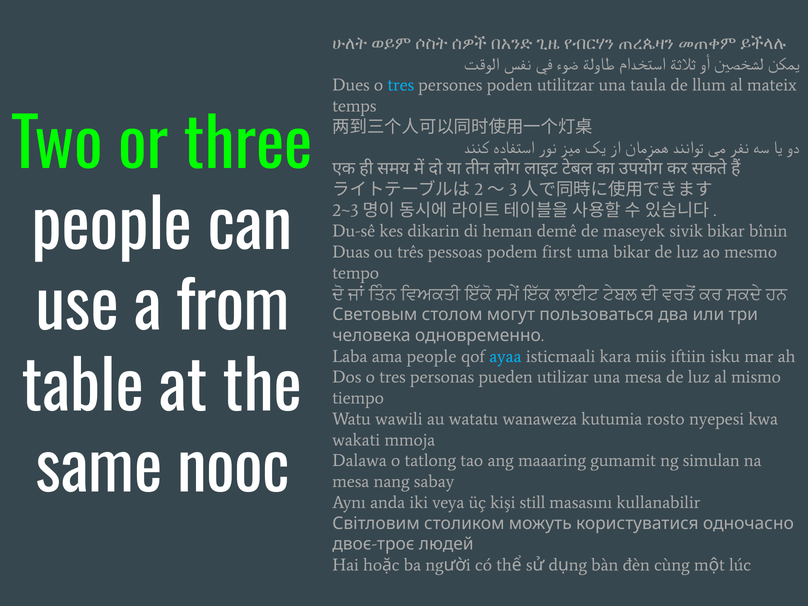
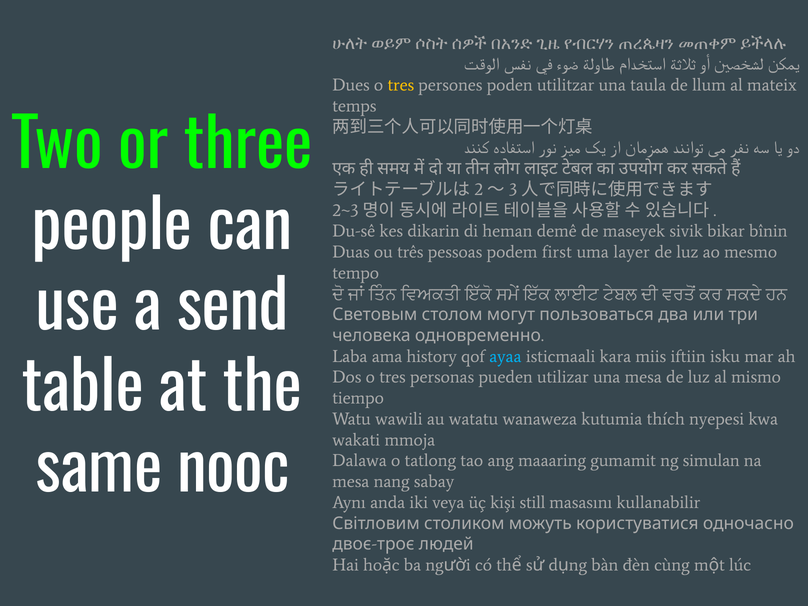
tres at (401, 85) colour: light blue -> yellow
uma bikar: bikar -> layer
from: from -> send
ama people: people -> history
rosto: rosto -> thích
